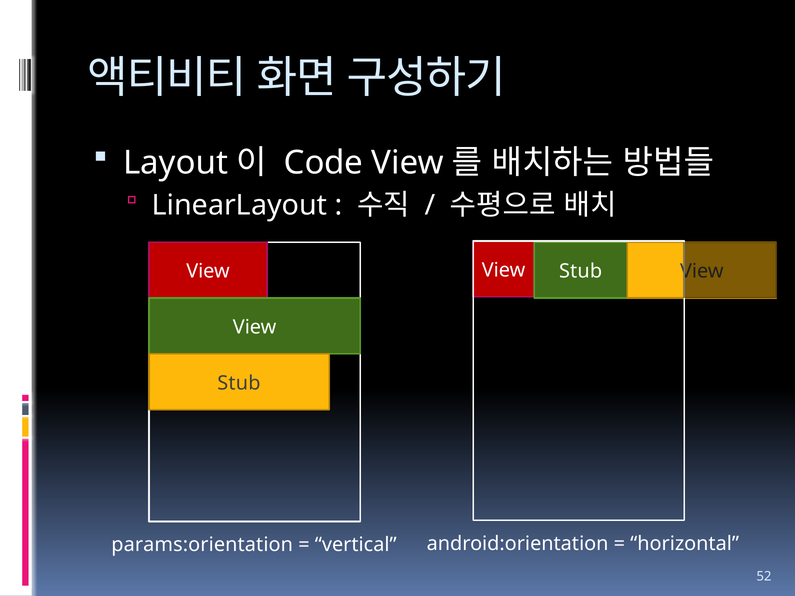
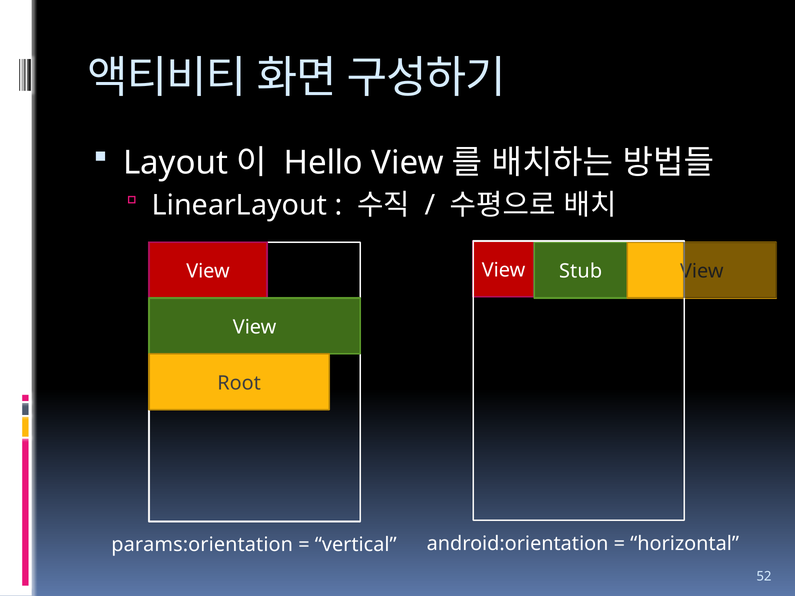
Code: Code -> Hello
Stub at (239, 383): Stub -> Root
